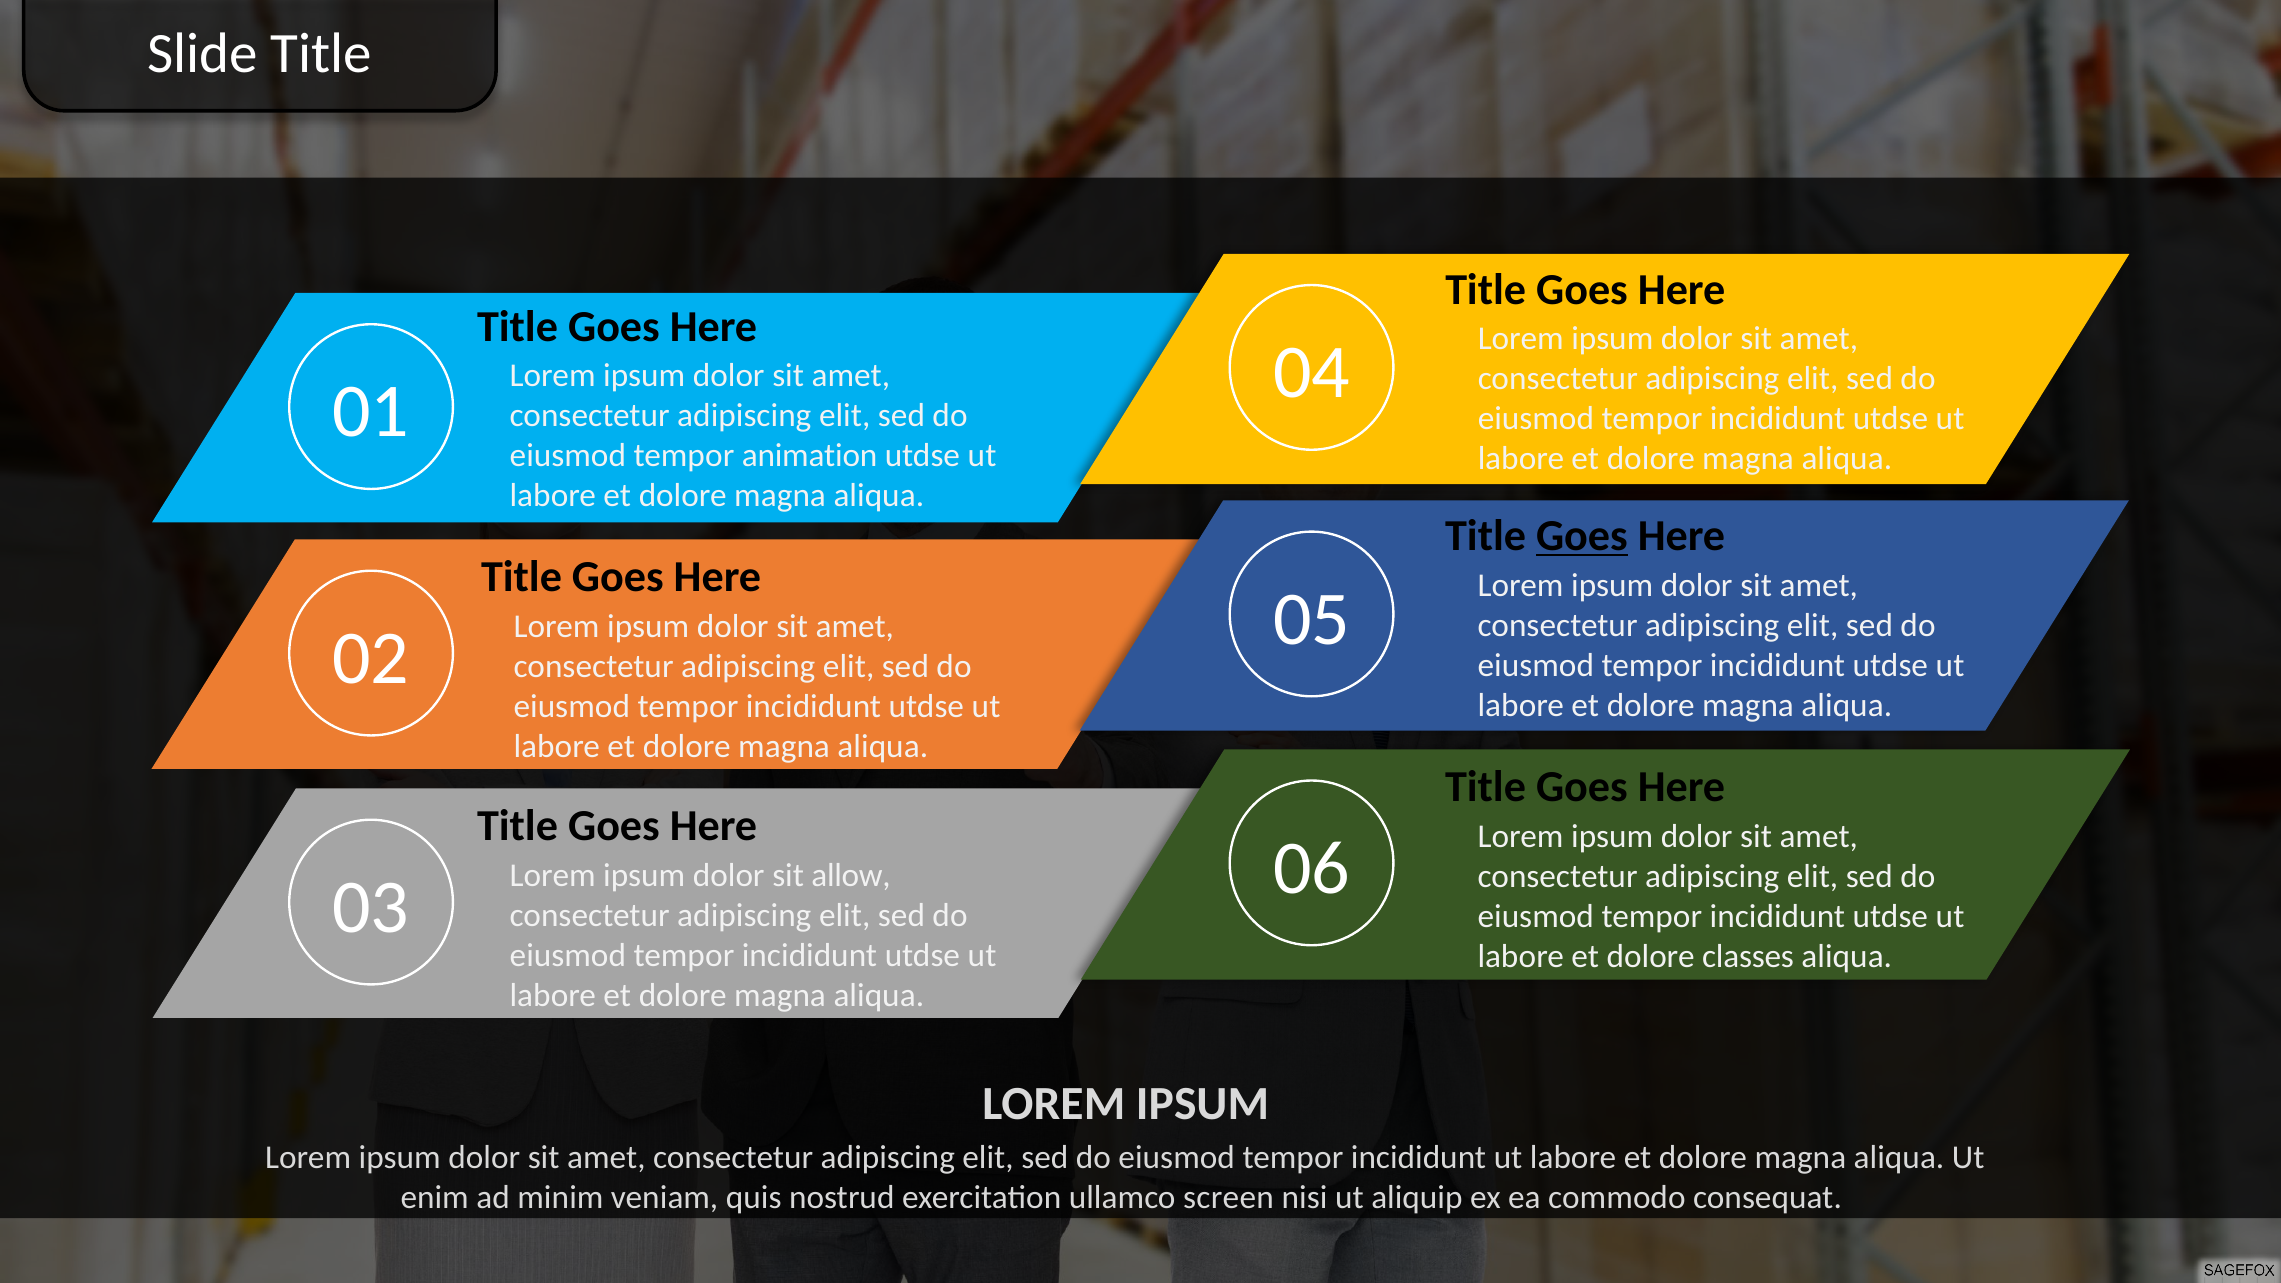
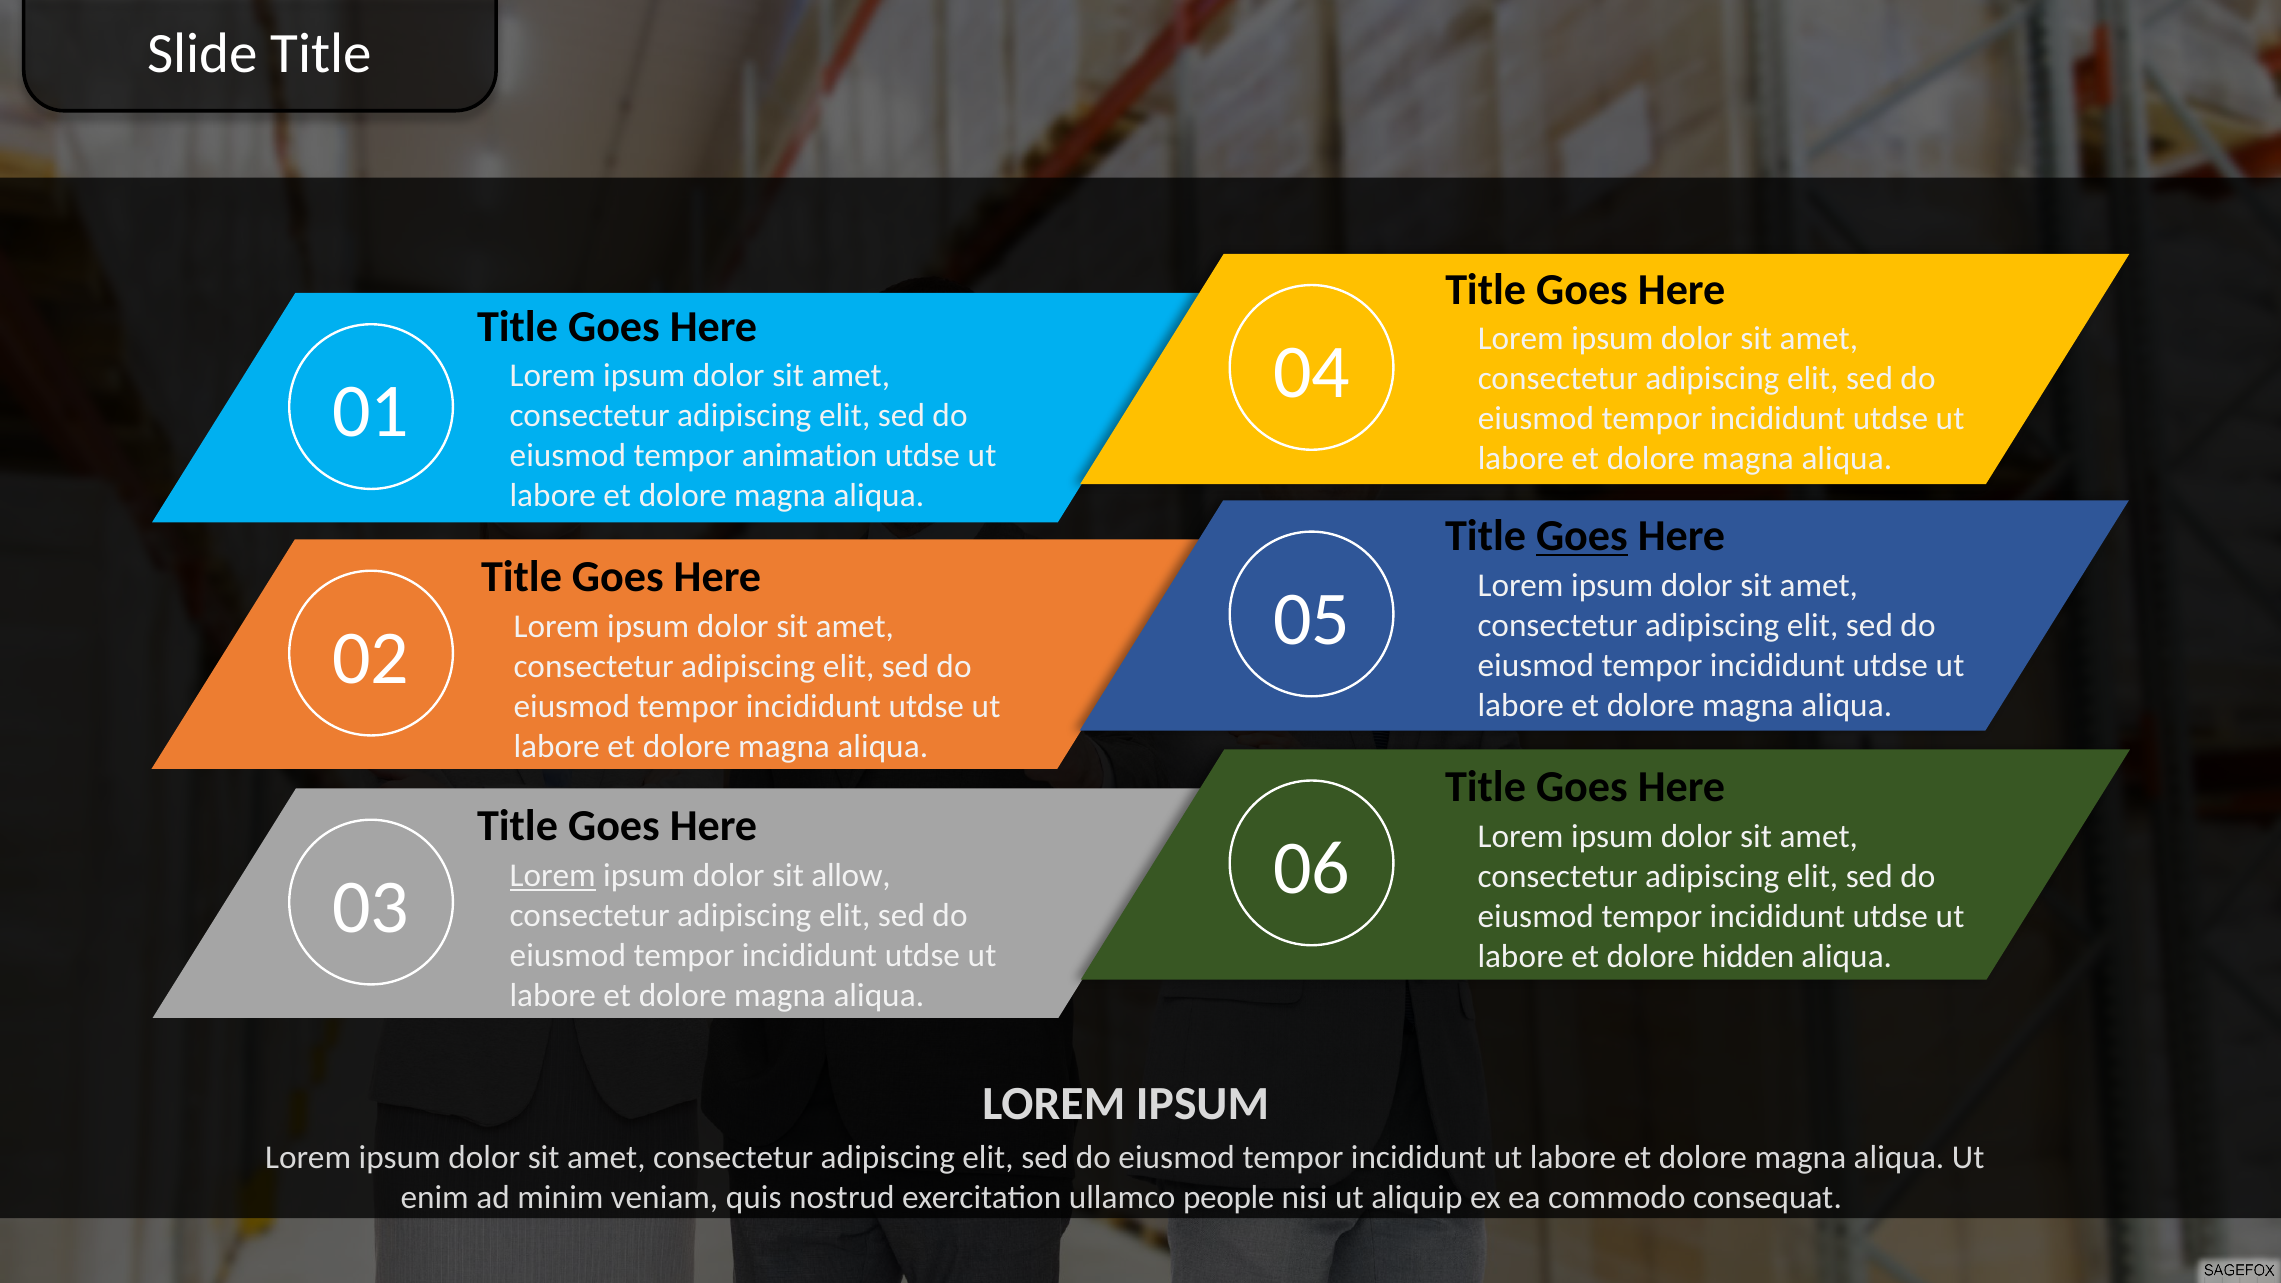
Lorem at (553, 876) underline: none -> present
classes: classes -> hidden
screen: screen -> people
